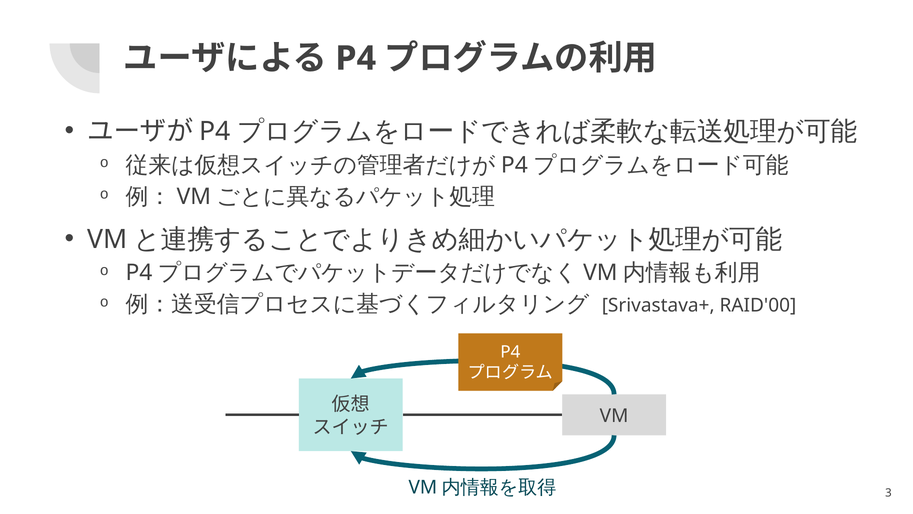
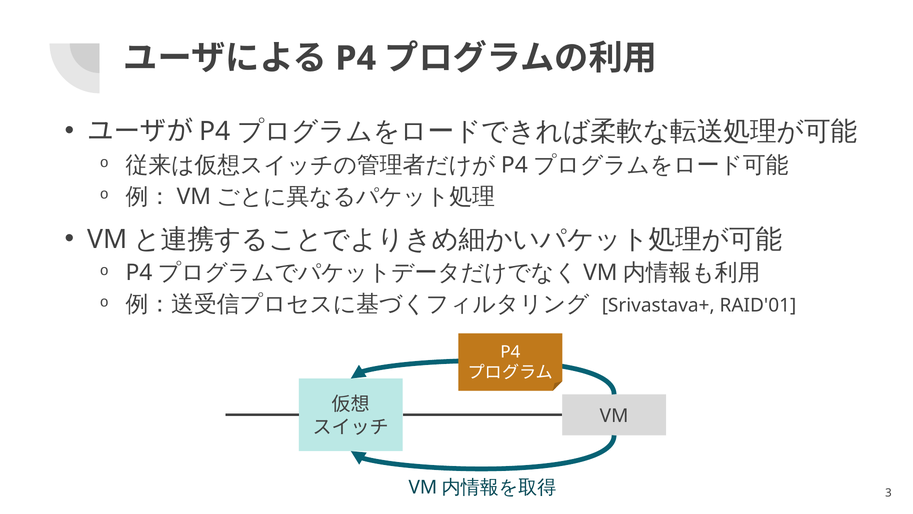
RAID'00: RAID'00 -> RAID'01
